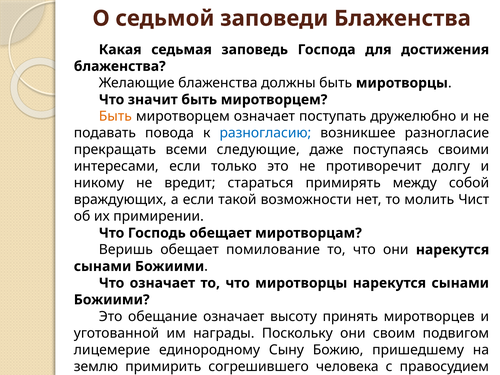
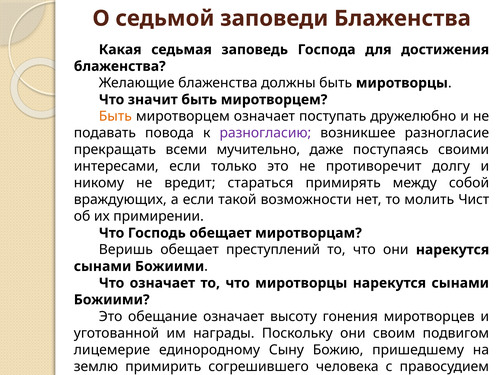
разногласию colour: blue -> purple
следующие: следующие -> мучительно
помилование: помилование -> преступлений
принять: принять -> гонения
